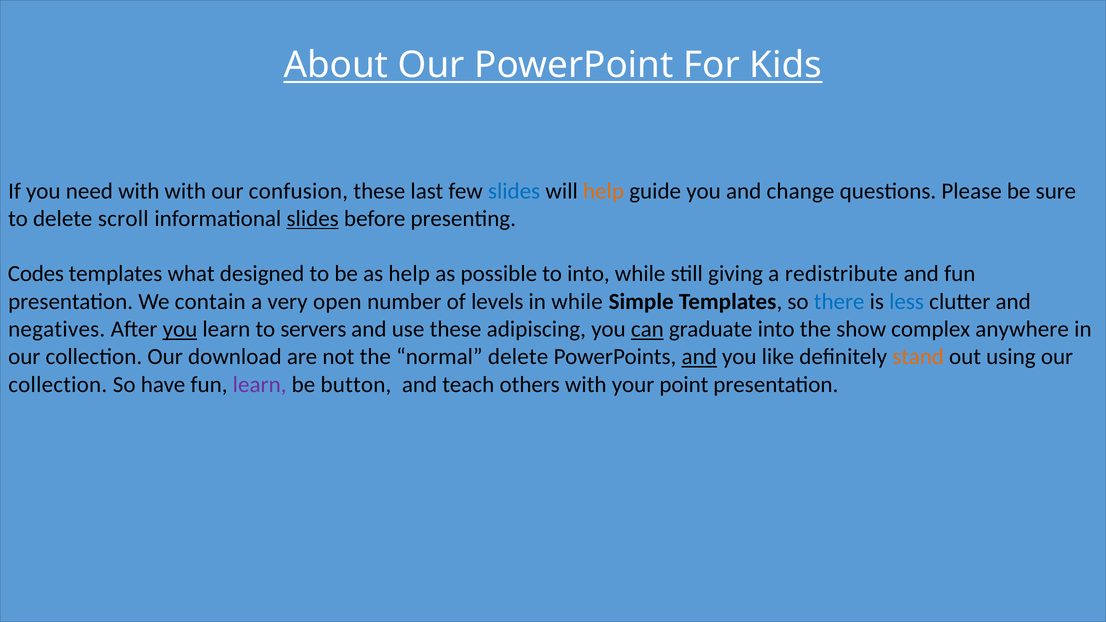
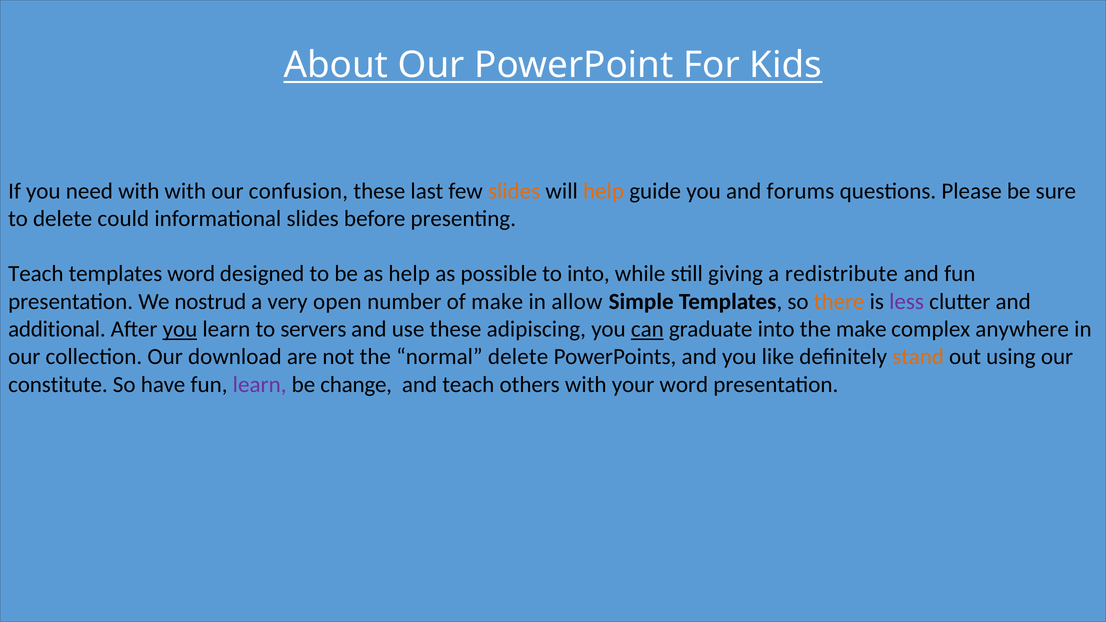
slides at (514, 191) colour: blue -> orange
change: change -> forums
scroll: scroll -> could
slides at (313, 219) underline: present -> none
Codes at (36, 274): Codes -> Teach
templates what: what -> word
contain: contain -> nostrud
of levels: levels -> make
in while: while -> allow
there colour: blue -> orange
less colour: blue -> purple
negatives: negatives -> additional
the show: show -> make
and at (699, 357) underline: present -> none
collection at (58, 385): collection -> constitute
button: button -> change
your point: point -> word
